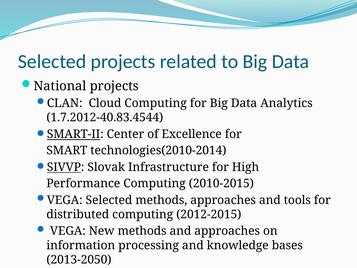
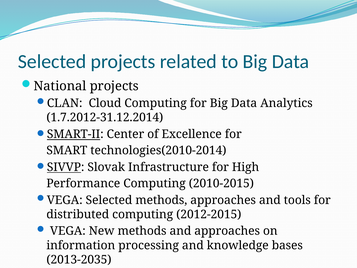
1.7.2012-40.83.4544: 1.7.2012-40.83.4544 -> 1.7.2012-31.12.2014
2013-2050: 2013-2050 -> 2013-2035
